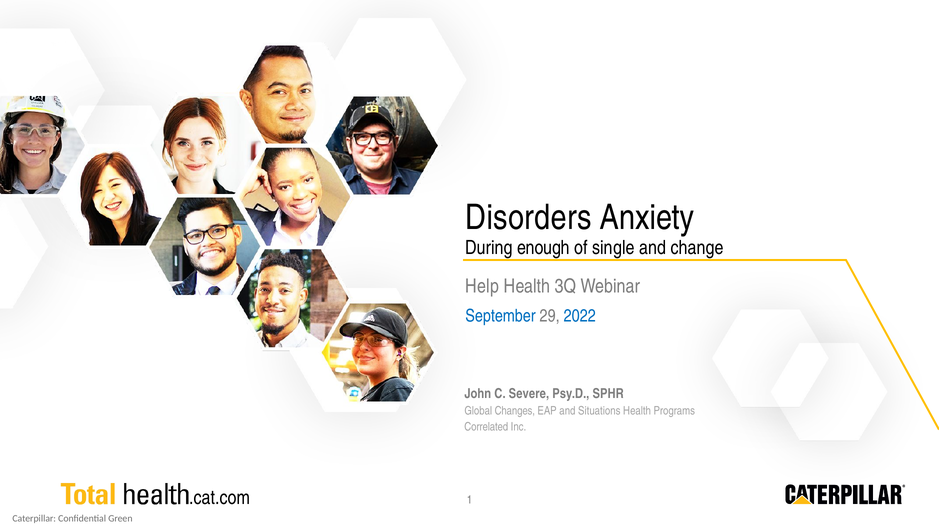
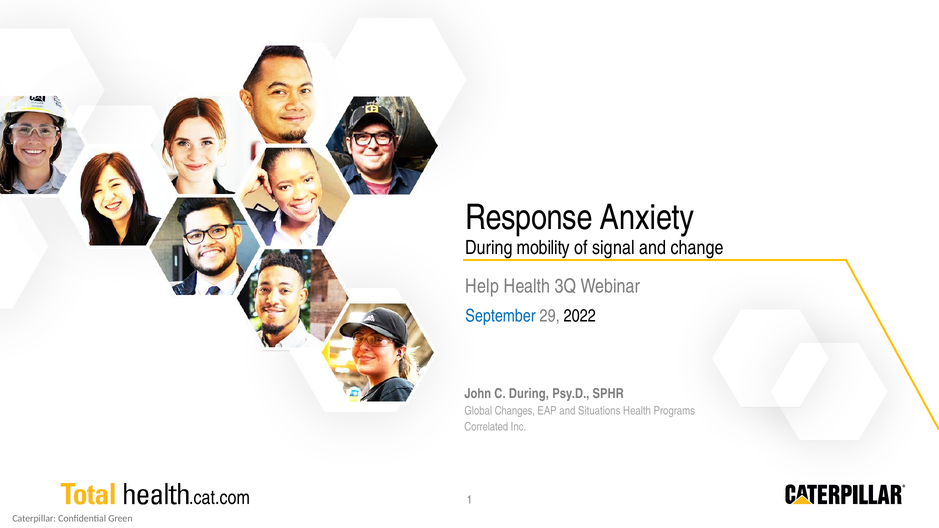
Disorders: Disorders -> Response
enough: enough -> mobility
single: single -> signal
2022 colour: blue -> black
C Severe: Severe -> During
